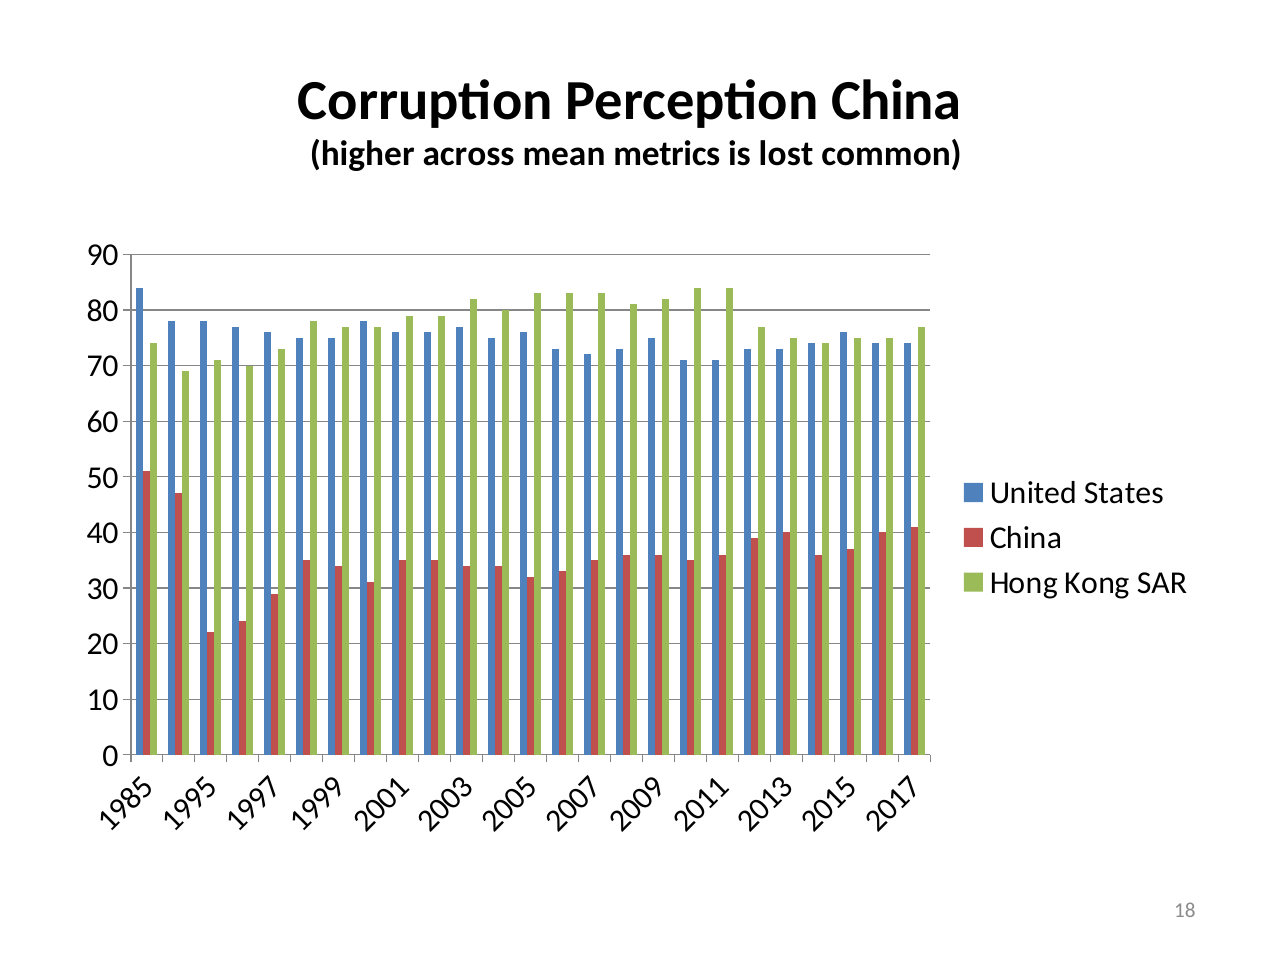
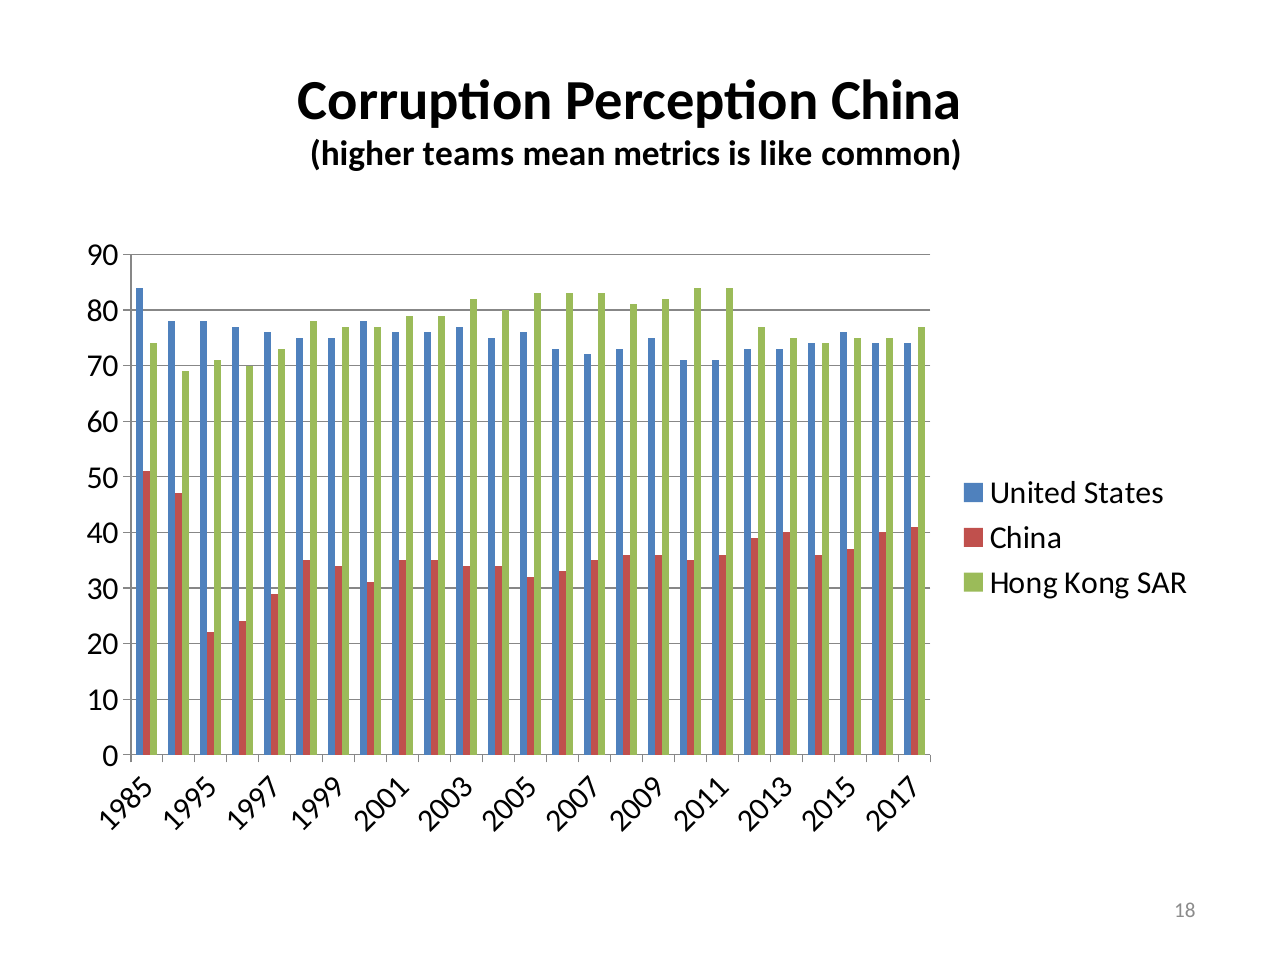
across: across -> teams
lost: lost -> like
